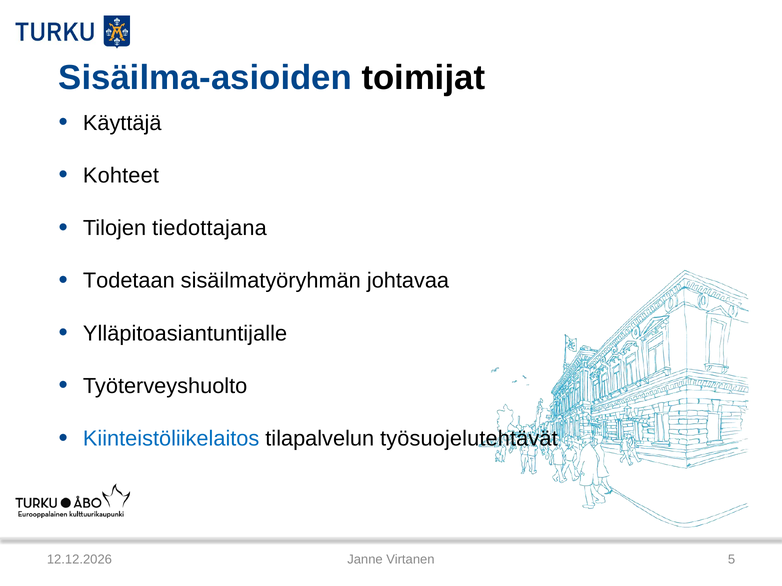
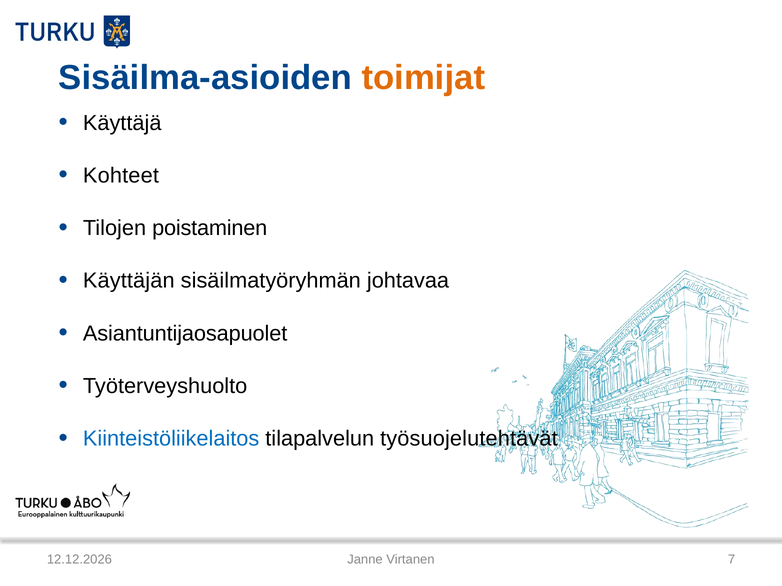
toimijat colour: black -> orange
tiedottajana: tiedottajana -> poistaminen
Todetaan: Todetaan -> Käyttäjän
Ylläpitoasiantuntijalle: Ylläpitoasiantuntijalle -> Asiantuntijaosapuolet
5: 5 -> 7
